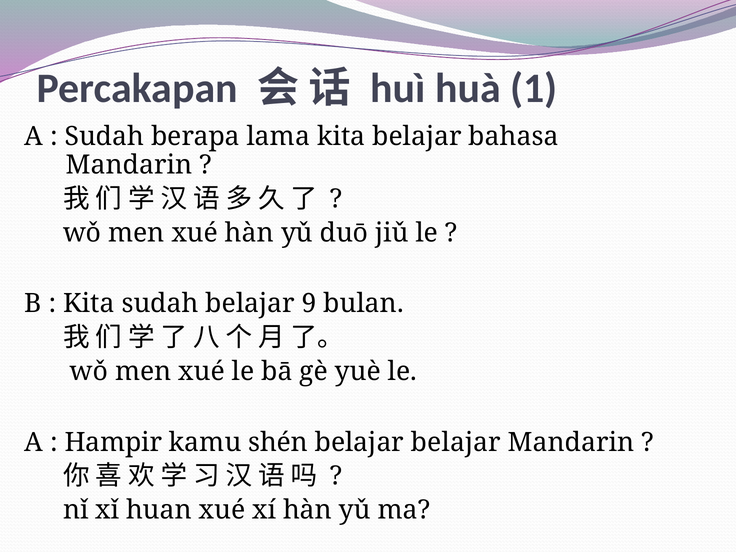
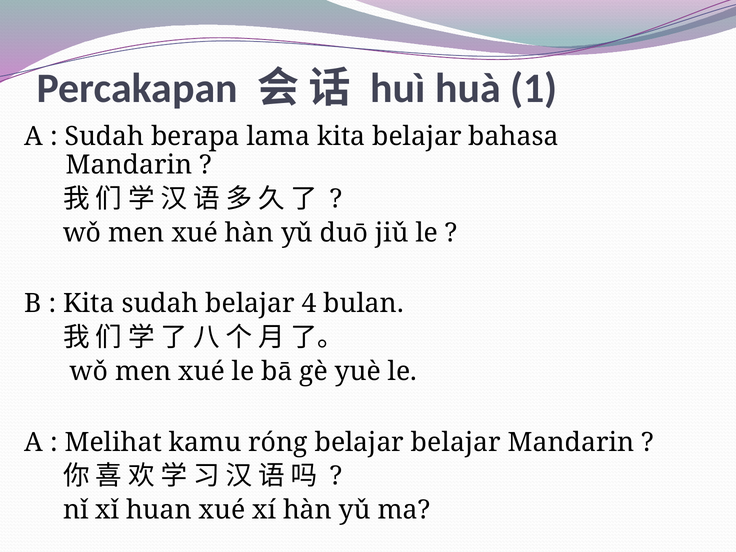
9: 9 -> 4
Hampir: Hampir -> Melihat
shén: shén -> róng
